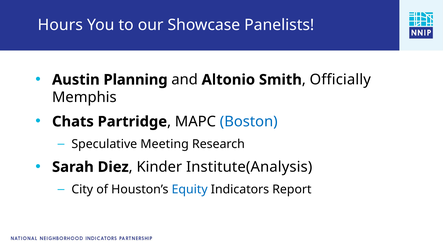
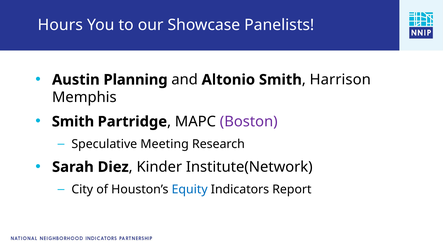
Officially: Officially -> Harrison
Chats at (73, 122): Chats -> Smith
Boston colour: blue -> purple
Institute(Analysis: Institute(Analysis -> Institute(Network
